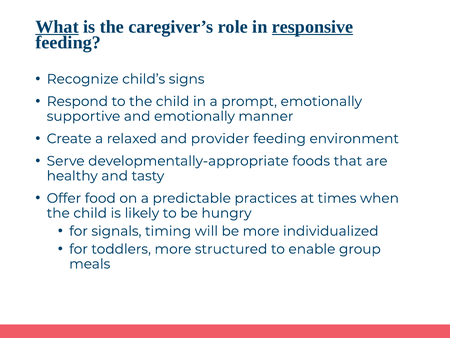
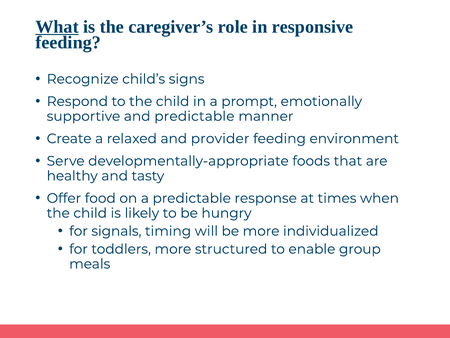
responsive underline: present -> none
and emotionally: emotionally -> predictable
practices: practices -> response
